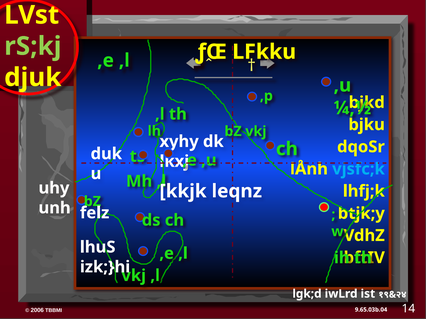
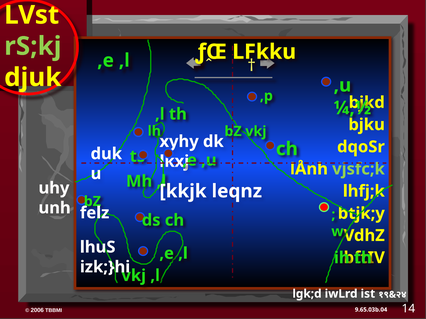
vjsfc;k colour: light blue -> light green
